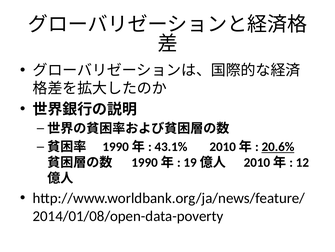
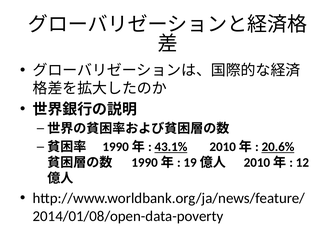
43.1% underline: none -> present
